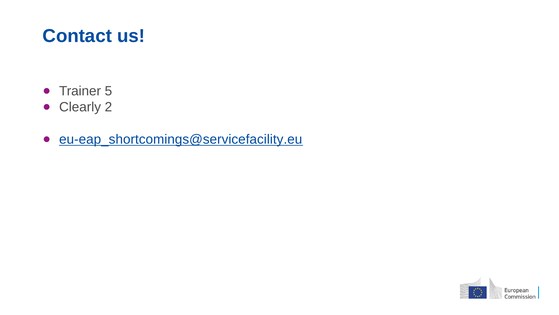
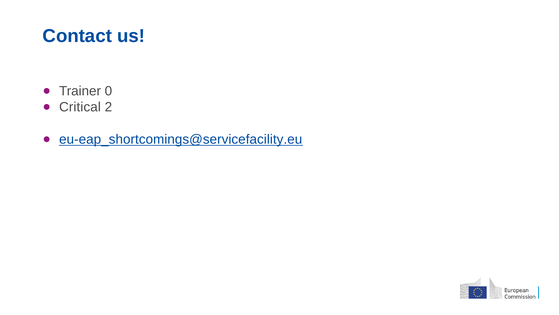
5: 5 -> 0
Clearly: Clearly -> Critical
